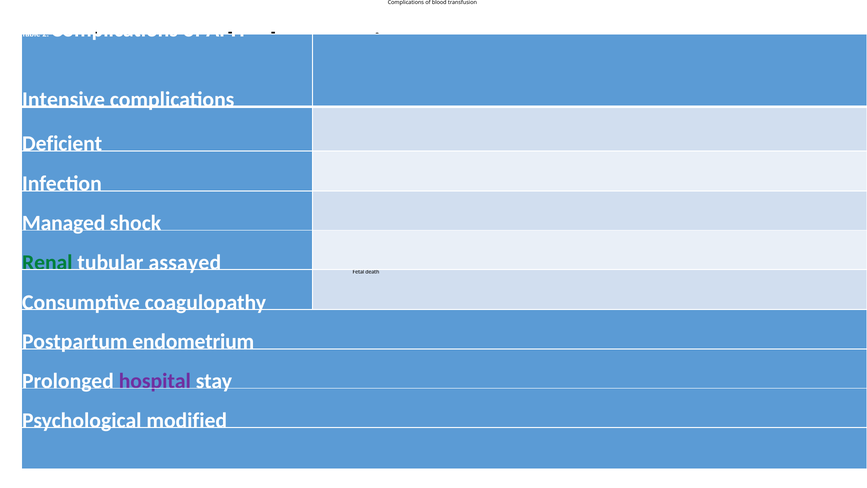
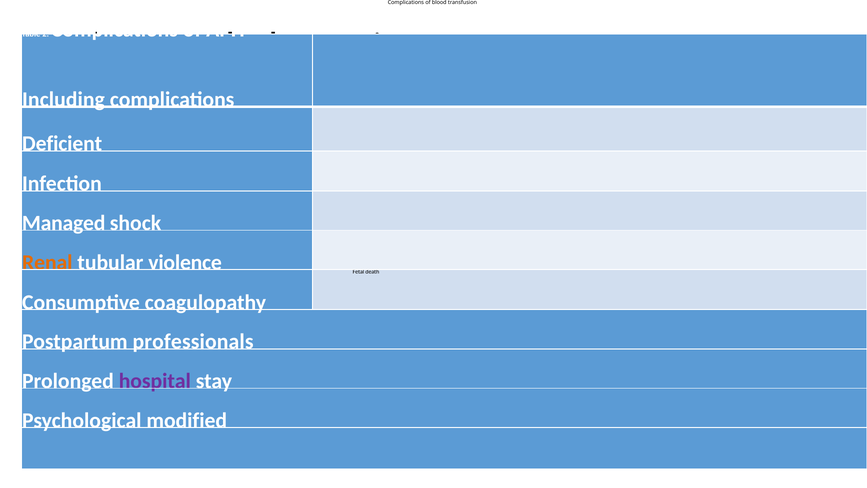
Intensive: Intensive -> Including
Renal colour: green -> orange
assayed: assayed -> violence
endometrium: endometrium -> professionals
